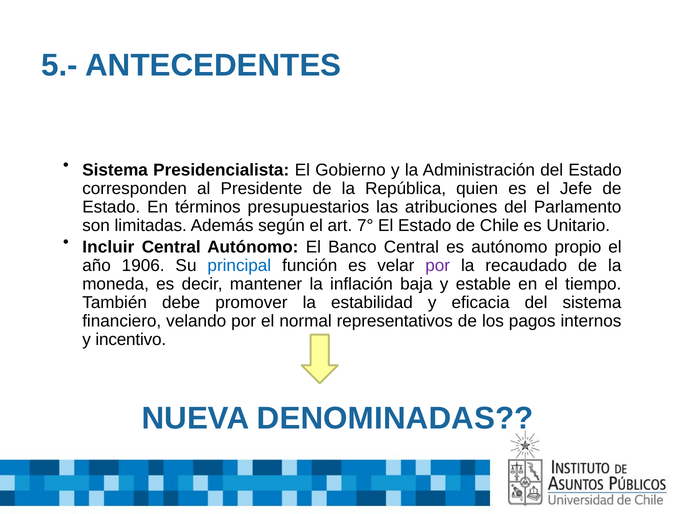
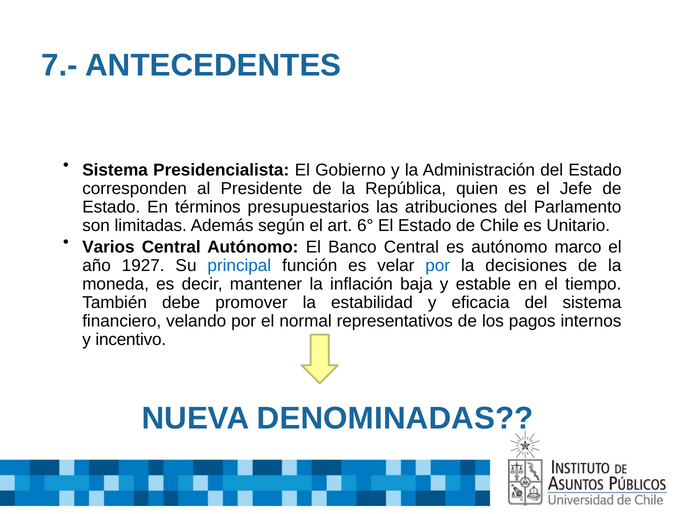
5.-: 5.- -> 7.-
7°: 7° -> 6°
Incluir: Incluir -> Varios
propio: propio -> marco
1906: 1906 -> 1927
por at (438, 265) colour: purple -> blue
recaudado: recaudado -> decisiones
